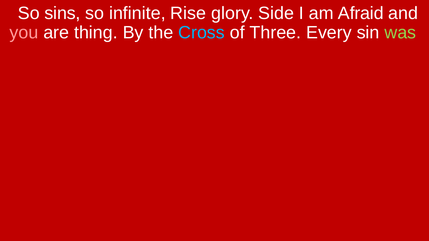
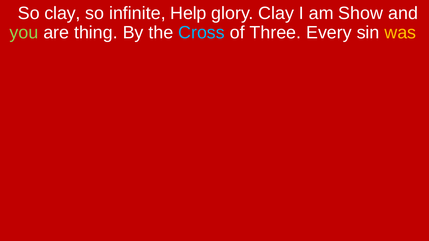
So sins: sins -> clay
Rise: Rise -> Help
glory Side: Side -> Clay
Afraid: Afraid -> Show
you colour: pink -> light green
was colour: light green -> yellow
